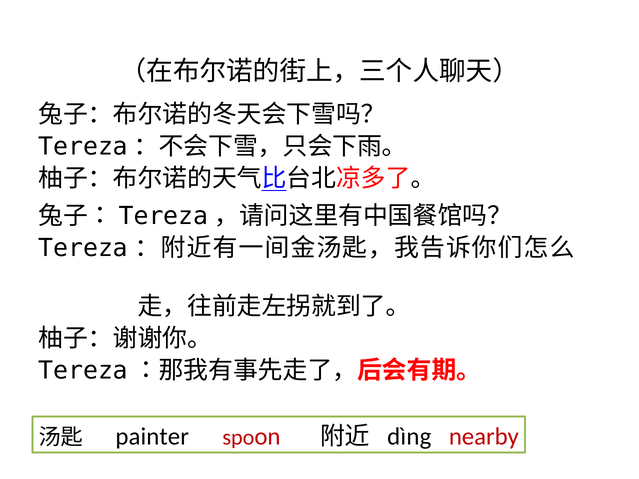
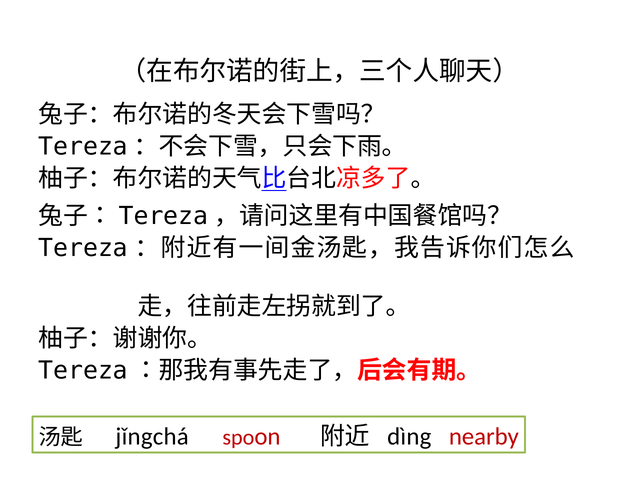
painter: painter -> jǐngchá
